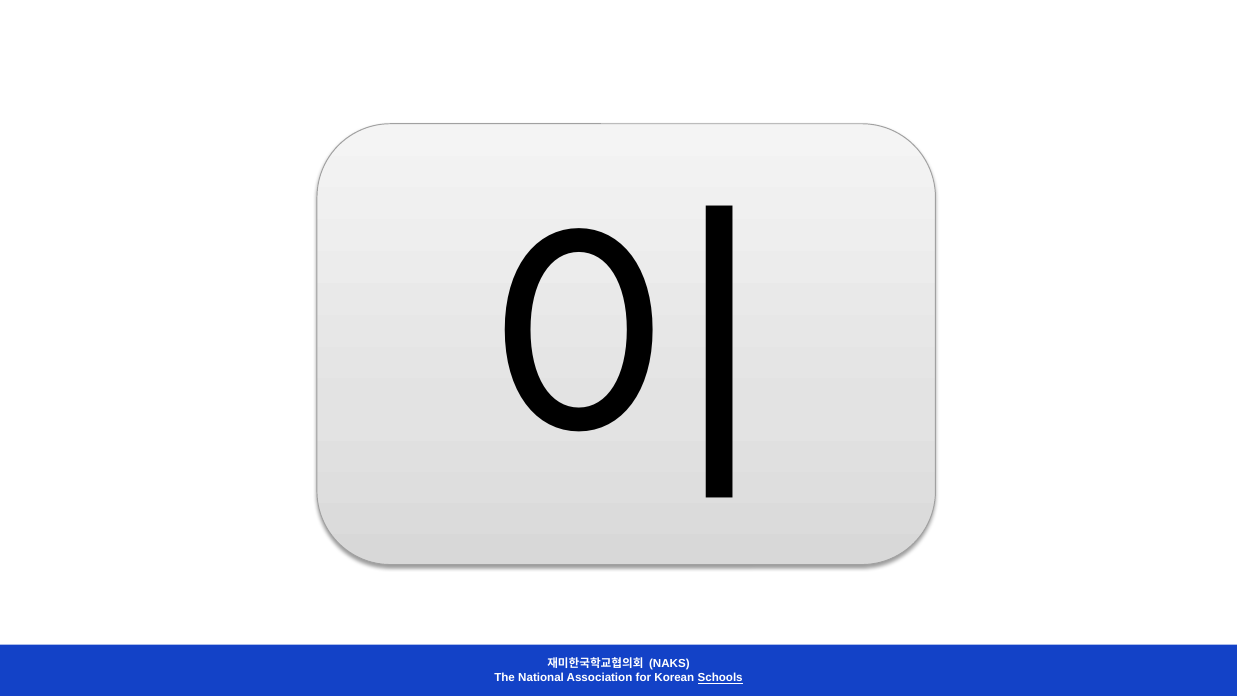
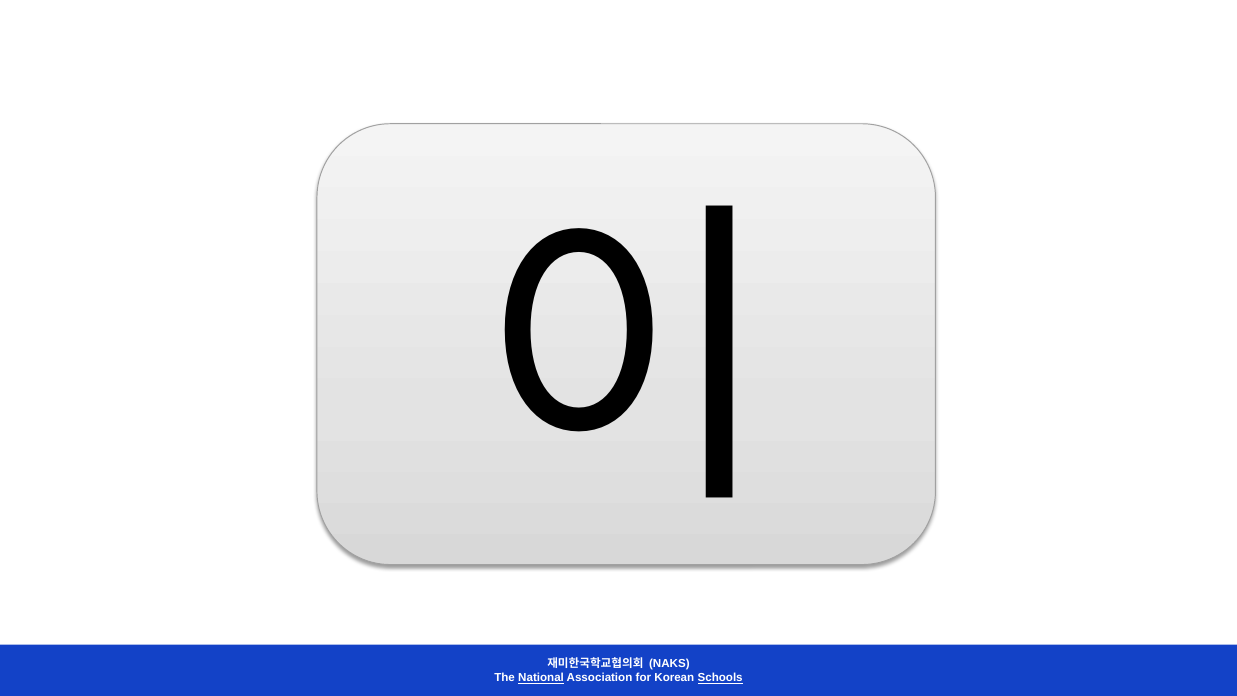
National underline: none -> present
